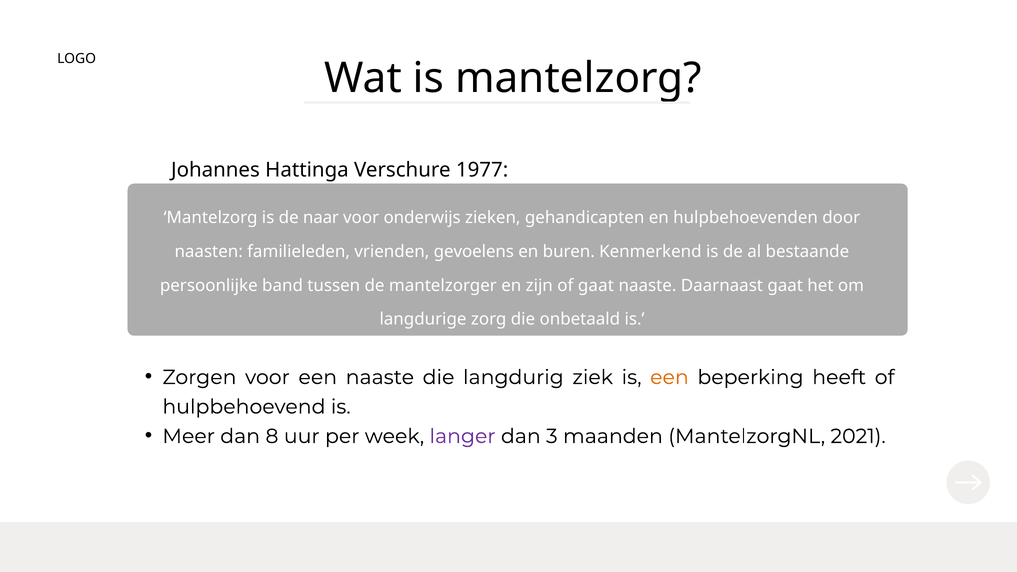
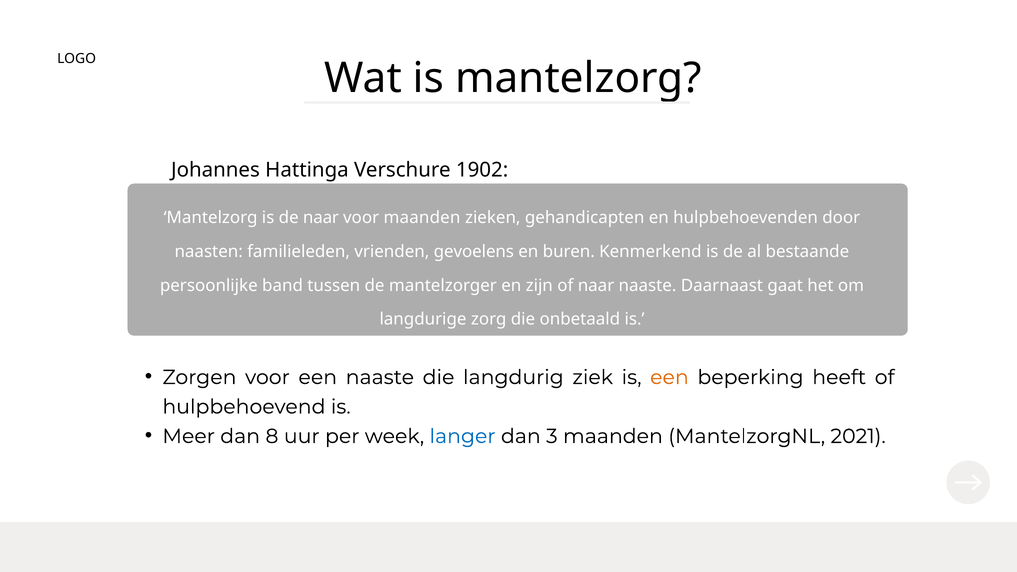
1977: 1977 -> 1902
voor onderwijs: onderwijs -> maanden
of gaat: gaat -> naar
langer colour: purple -> blue
